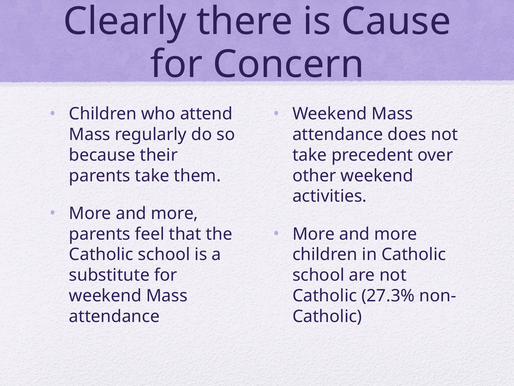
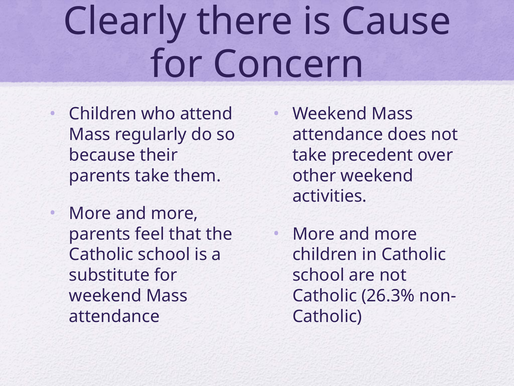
27.3%: 27.3% -> 26.3%
